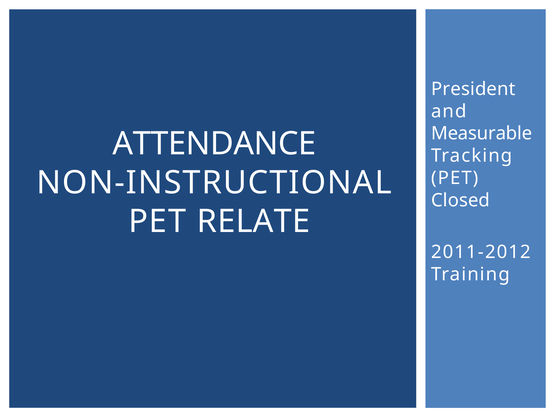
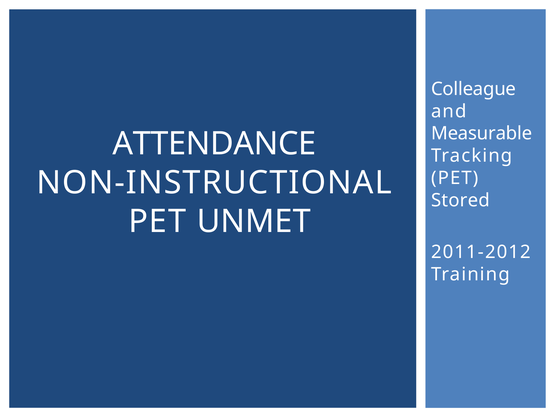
President: President -> Colleague
Closed: Closed -> Stored
RELATE: RELATE -> UNMET
